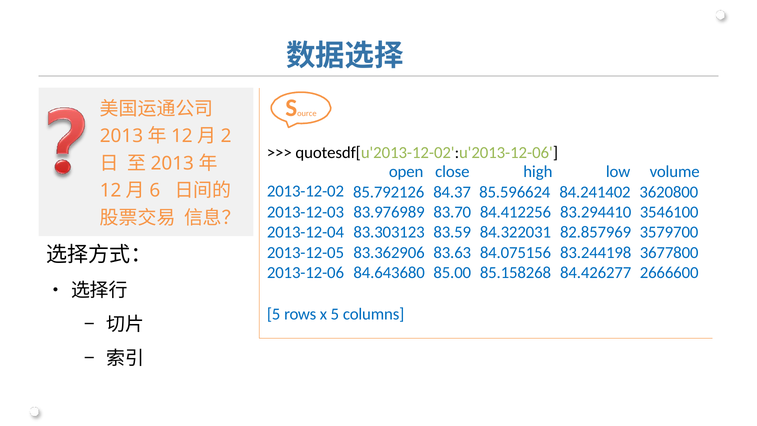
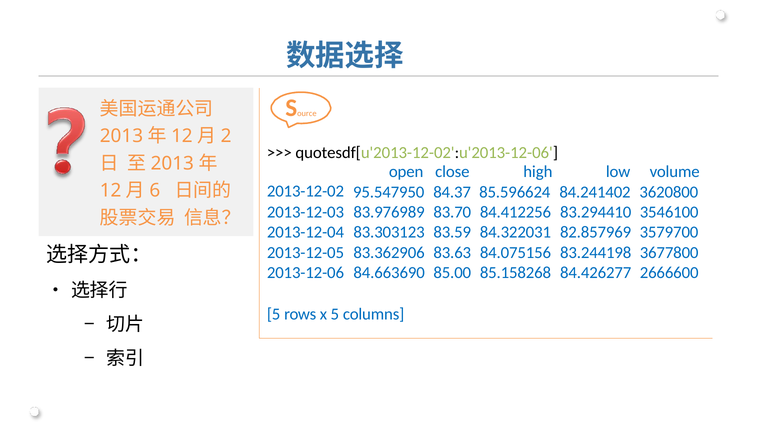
85.792126: 85.792126 -> 95.547950
84.643680: 84.643680 -> 84.663690
